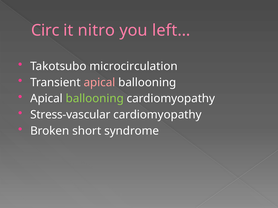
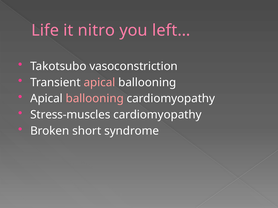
Circ: Circ -> Life
microcirculation: microcirculation -> vasoconstriction
ballooning at (95, 99) colour: light green -> pink
Stress-vascular: Stress-vascular -> Stress-muscles
